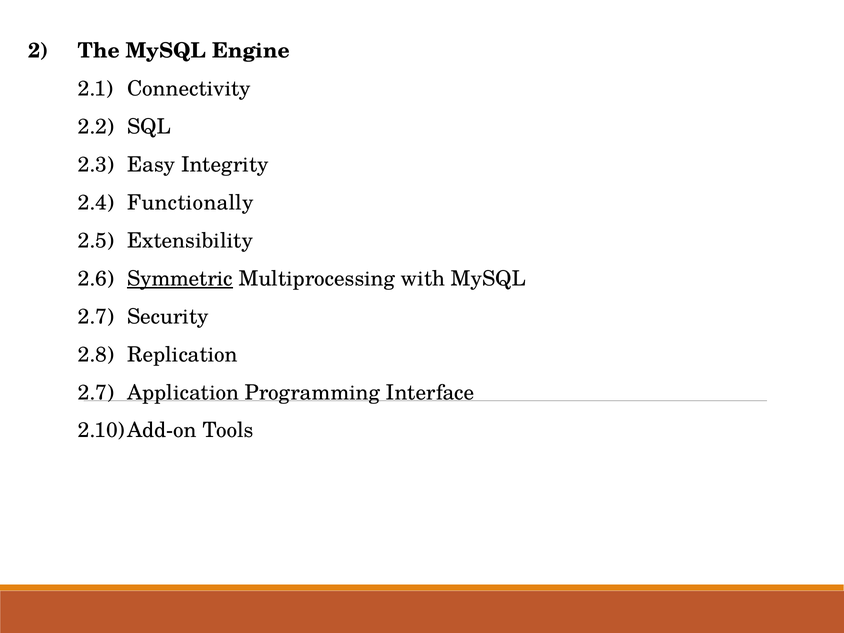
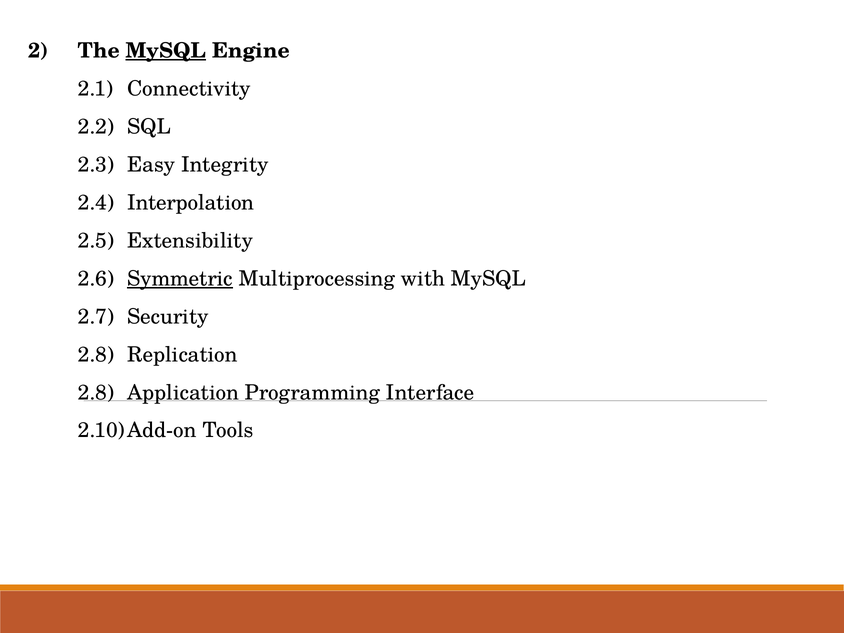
MySQL at (166, 51) underline: none -> present
Functionally: Functionally -> Interpolation
2.7 at (96, 393): 2.7 -> 2.8
